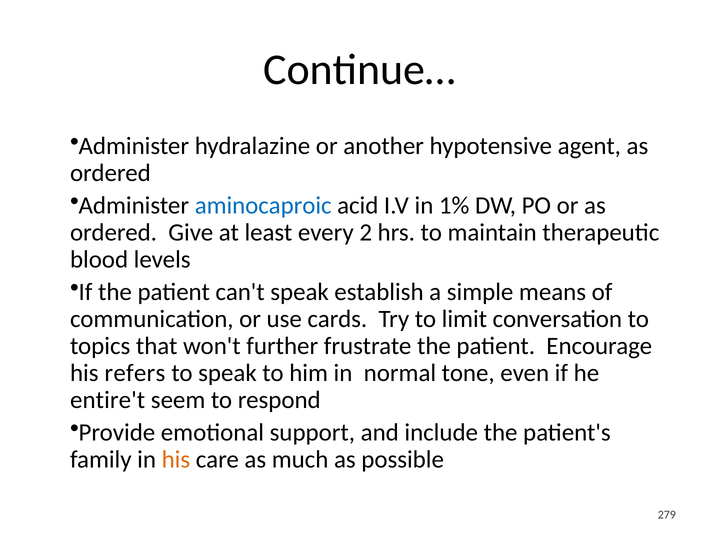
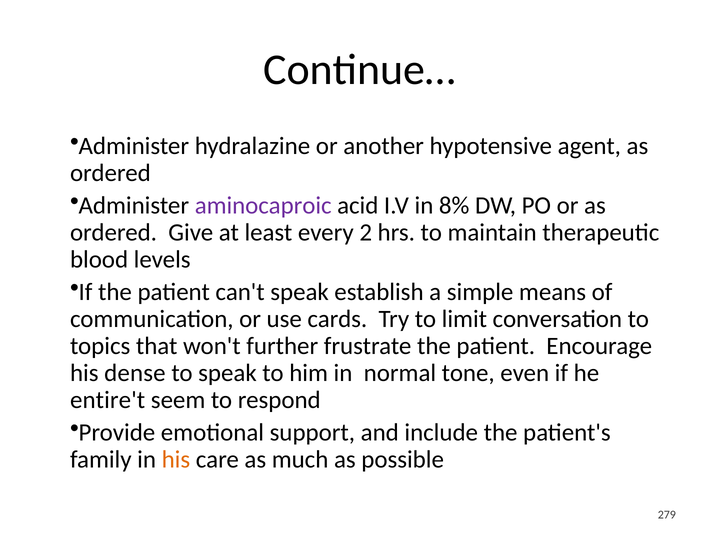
aminocaproic colour: blue -> purple
1%: 1% -> 8%
refers: refers -> dense
